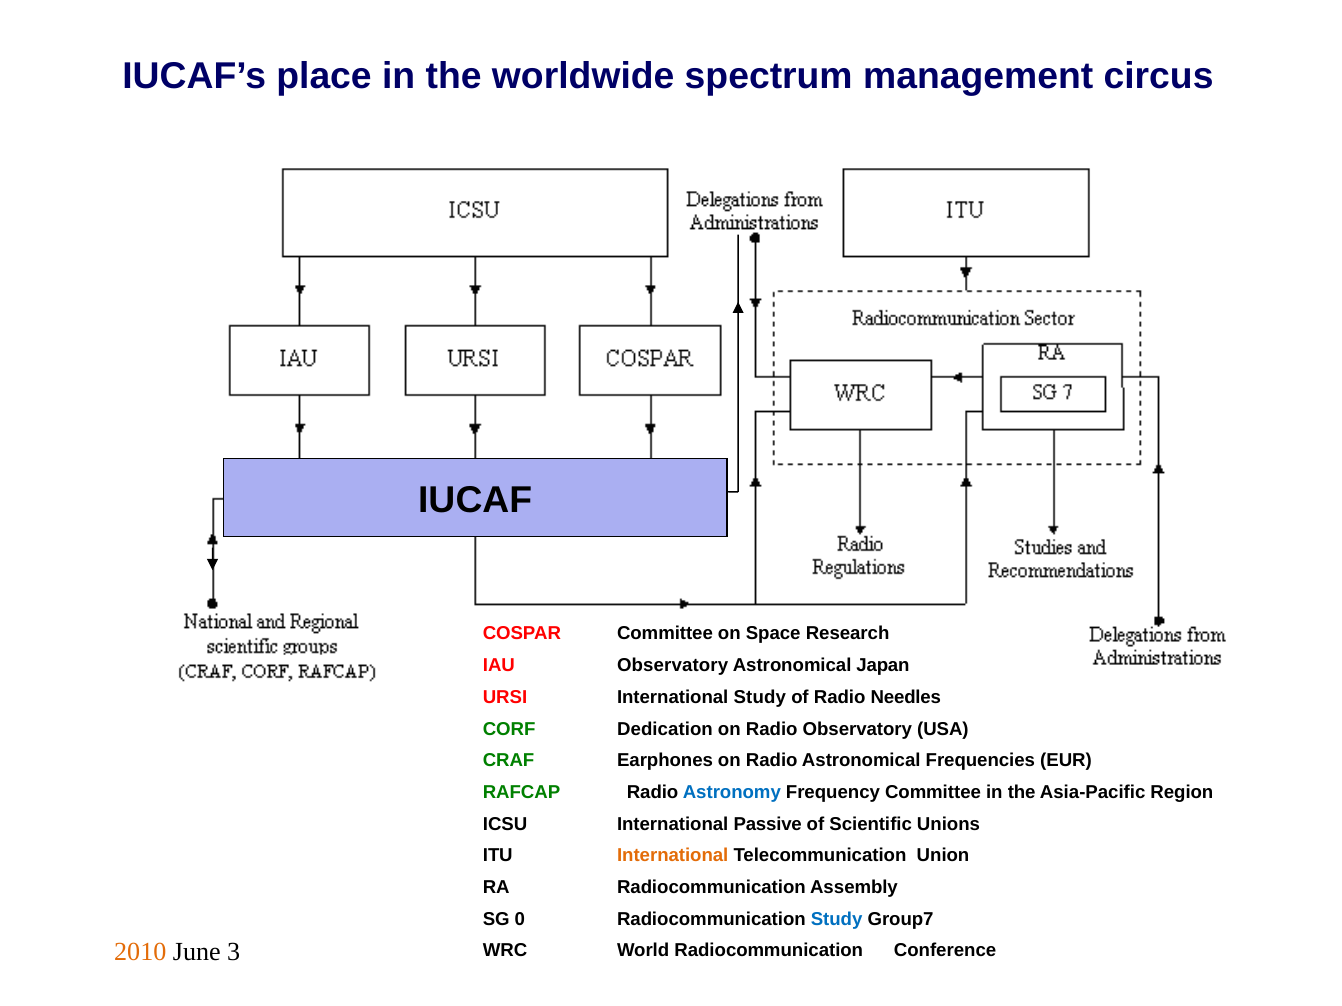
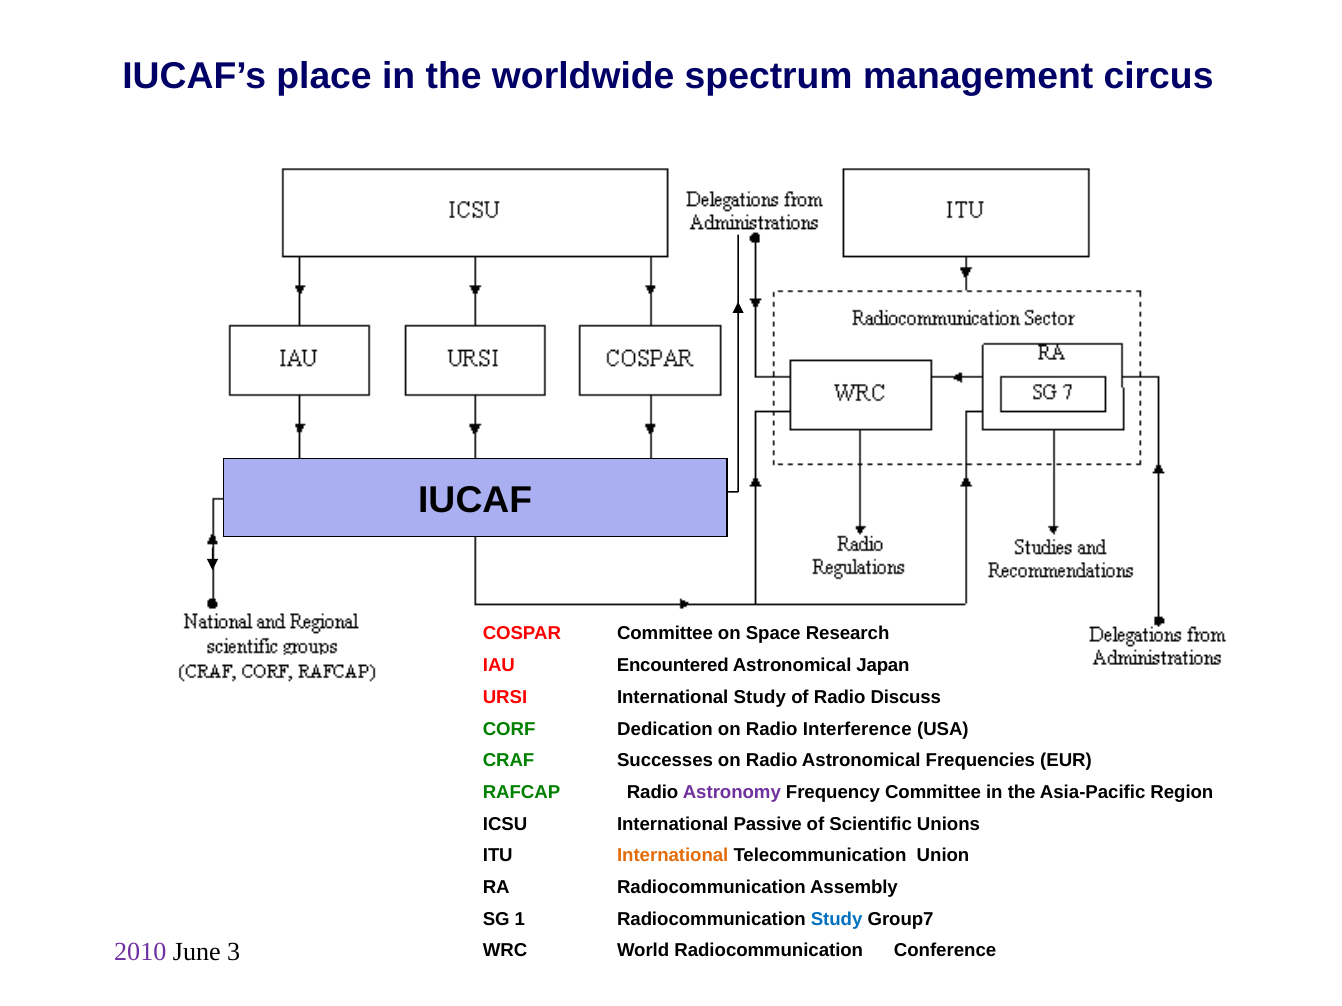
IAU Observatory: Observatory -> Encountered
Needles: Needles -> Discuss
Radio Observatory: Observatory -> Interference
Earphones: Earphones -> Successes
Astronomy colour: blue -> purple
0: 0 -> 1
2010 colour: orange -> purple
